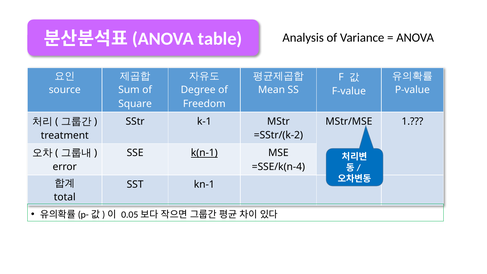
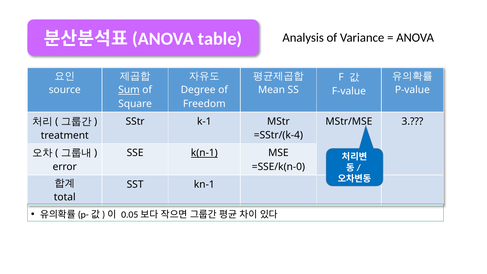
Sum underline: none -> present
1: 1 -> 3
=SStr/(k-2: =SStr/(k-2 -> =SStr/(k-4
=SSE/k(n-4: =SSE/k(n-4 -> =SSE/k(n-0
